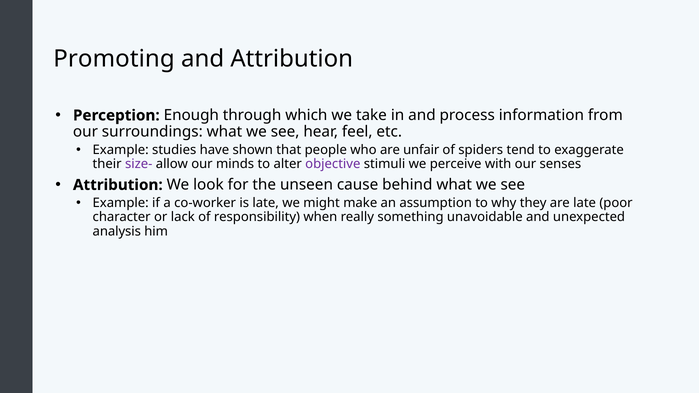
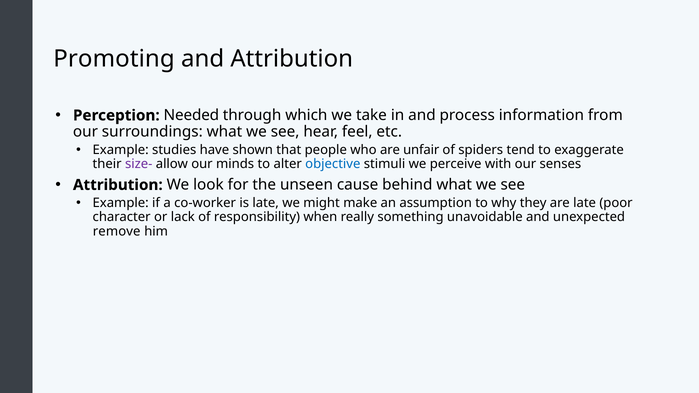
Enough: Enough -> Needed
objective colour: purple -> blue
analysis: analysis -> remove
